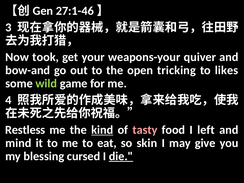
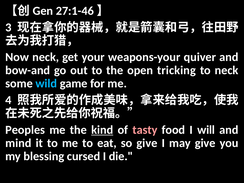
Now took: took -> neck
to likes: likes -> neck
wild colour: light green -> light blue
Restless: Restless -> Peoples
left: left -> will
so skin: skin -> give
die underline: present -> none
